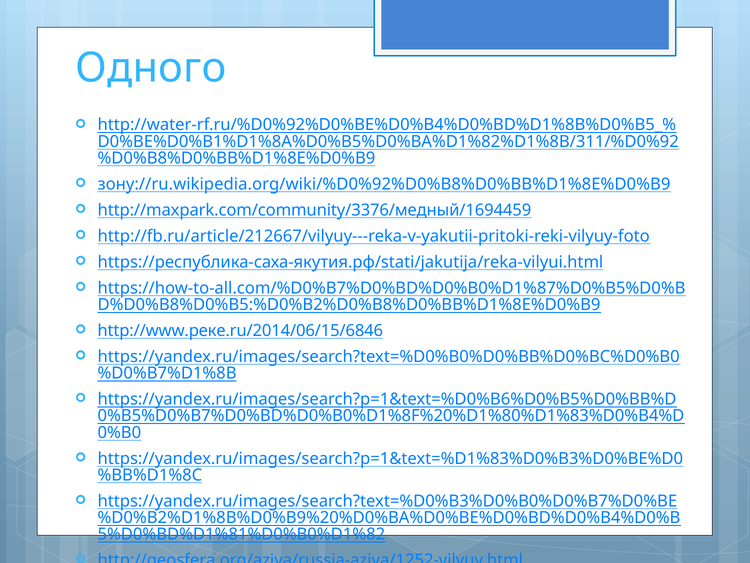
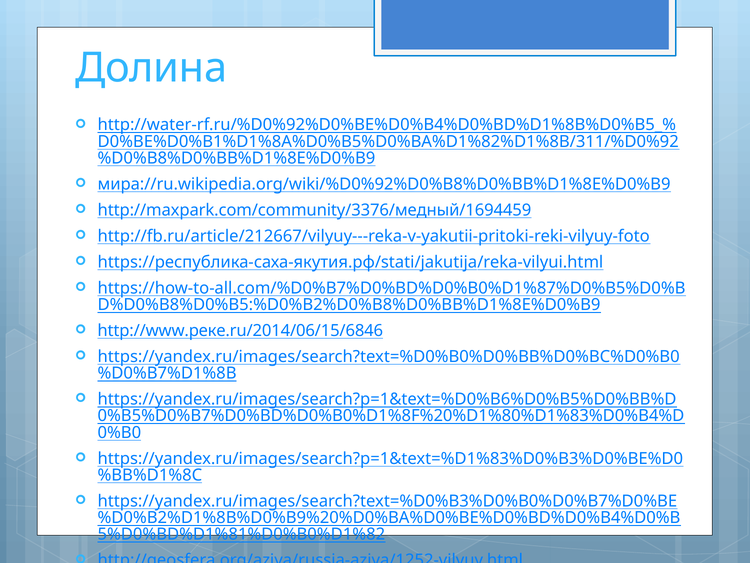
Одного: Одного -> Долина
зону://ru.wikipedia.org/wiki/%D0%92%D0%B8%D0%BB%D1%8E%D0%B9: зону://ru.wikipedia.org/wiki/%D0%92%D0%B8%D0%BB%D1%8E%D0%B9 -> мира://ru.wikipedia.org/wiki/%D0%92%D0%B8%D0%BB%D1%8E%D0%B9
